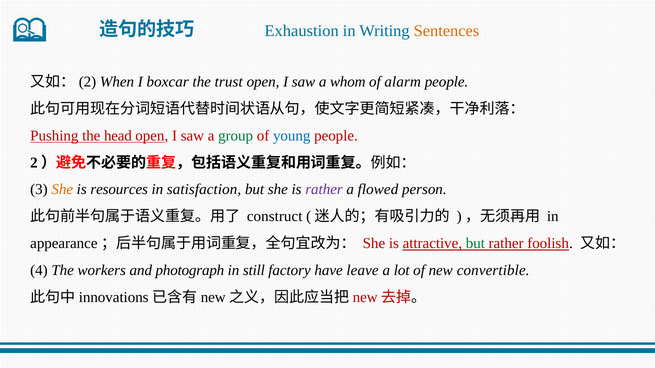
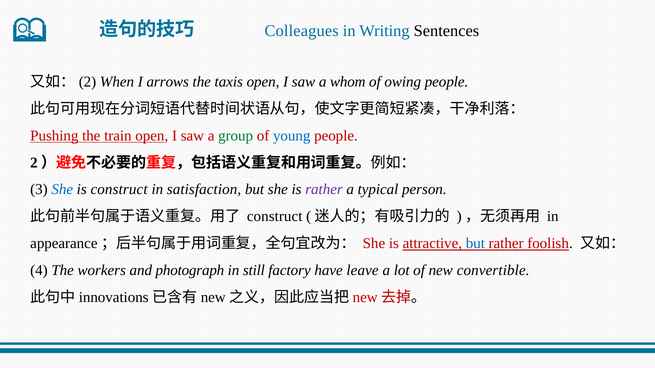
Exhaustion: Exhaustion -> Colleagues
Sentences colour: orange -> black
boxcar: boxcar -> arrows
trust: trust -> taxis
alarm: alarm -> owing
head: head -> train
She at (62, 190) colour: orange -> blue
is resources: resources -> construct
flowed: flowed -> typical
but at (475, 244) colour: green -> blue
